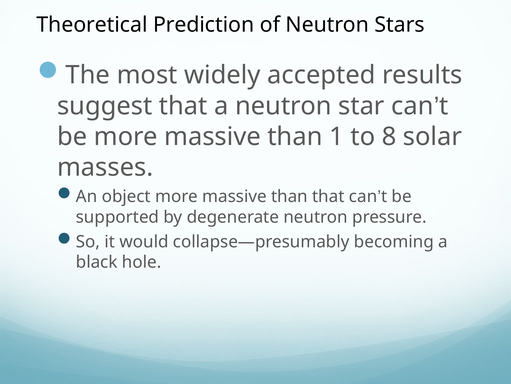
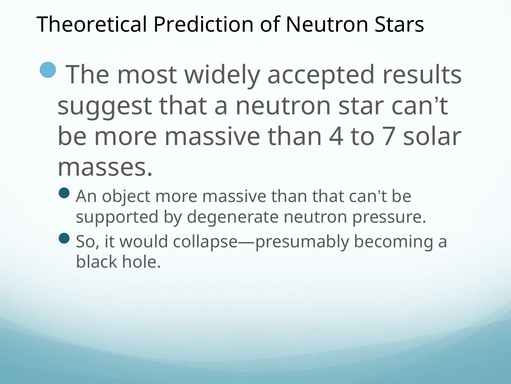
1: 1 -> 4
8: 8 -> 7
